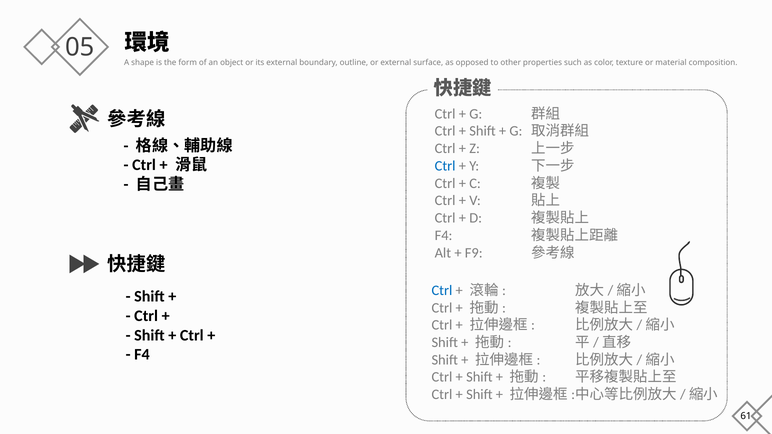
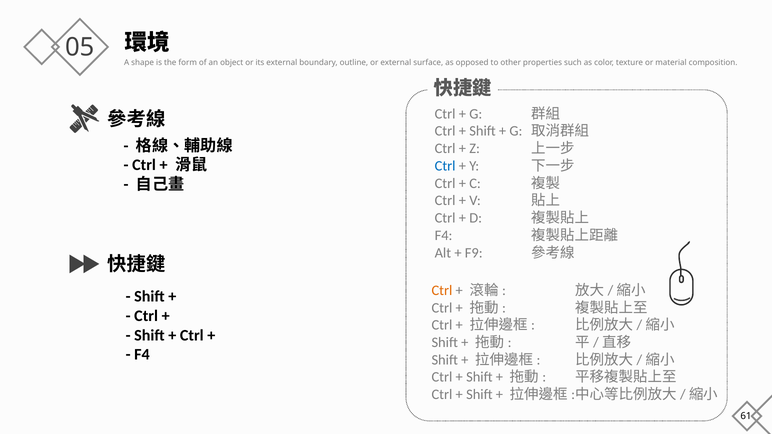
Ctrl at (442, 291) colour: blue -> orange
